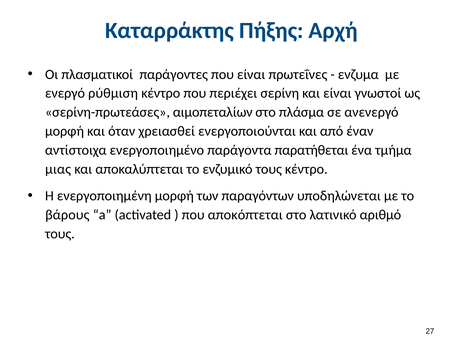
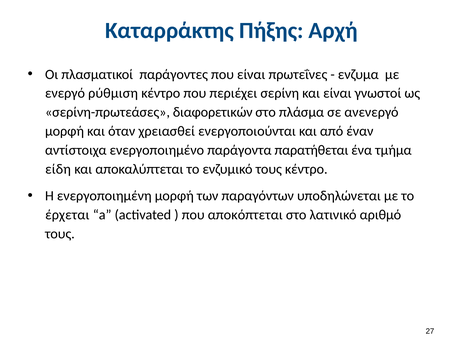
αιμοπεταλίων: αιμοπεταλίων -> διαφορετικών
μιας: μιας -> είδη
βάρους: βάρους -> έρχεται
